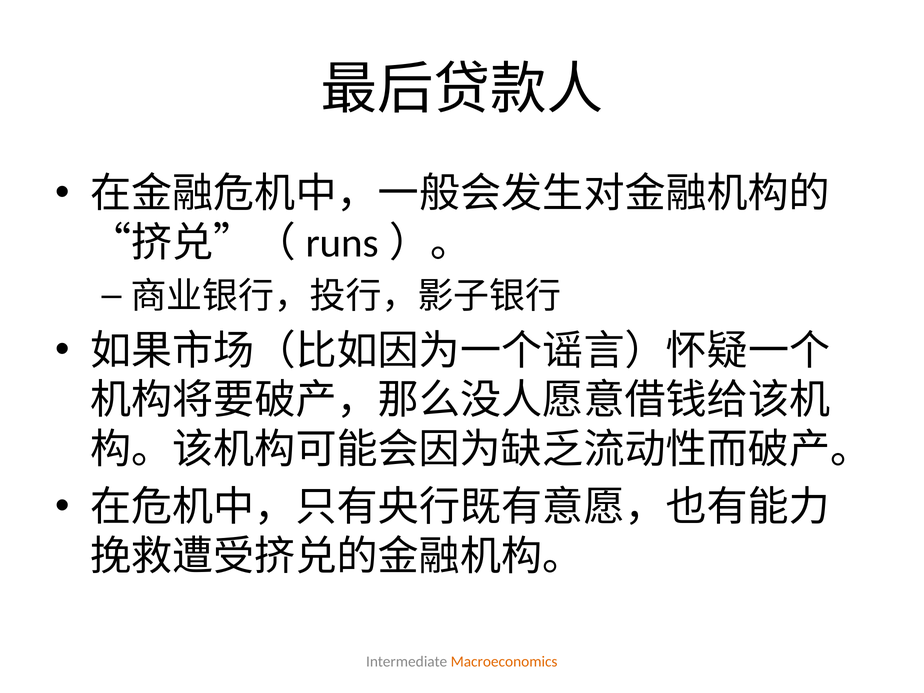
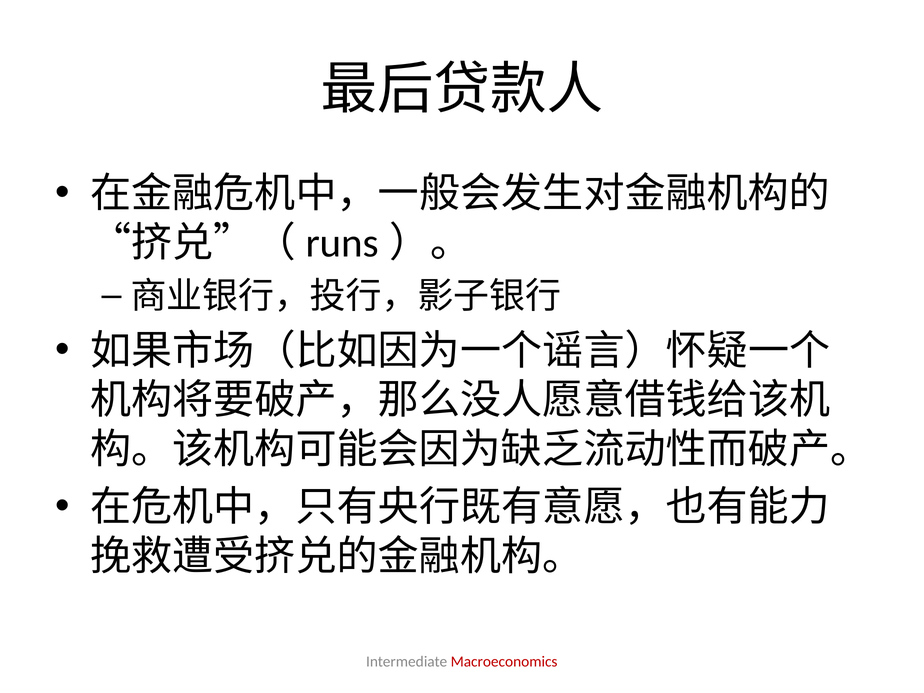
Macroeconomics colour: orange -> red
